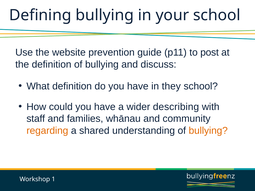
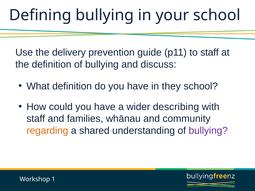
website: website -> delivery
to post: post -> staff
bullying at (208, 131) colour: orange -> purple
